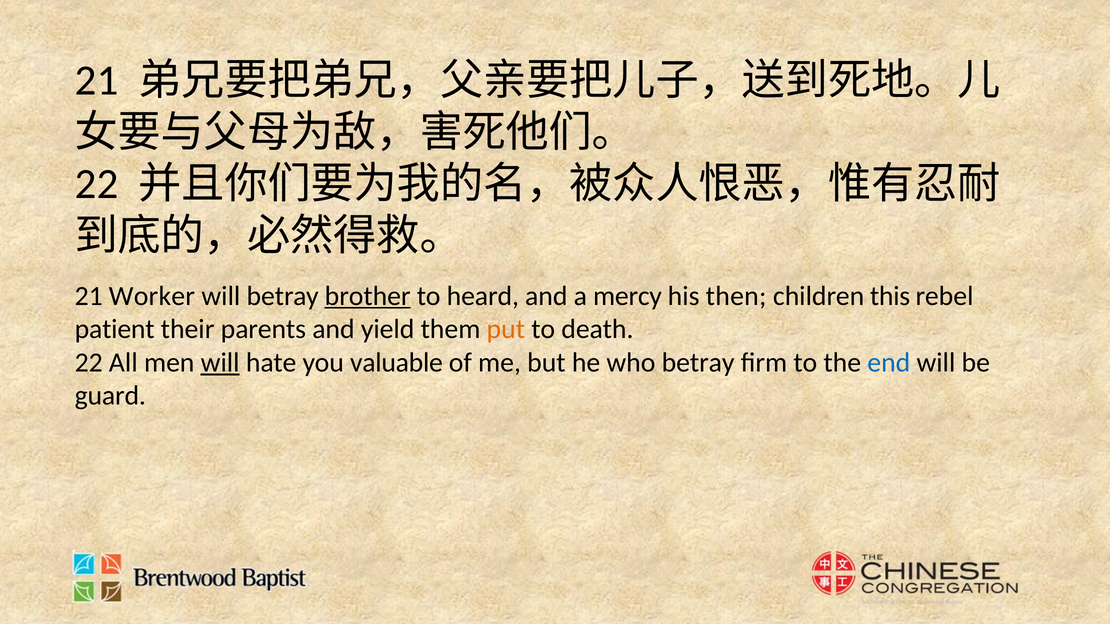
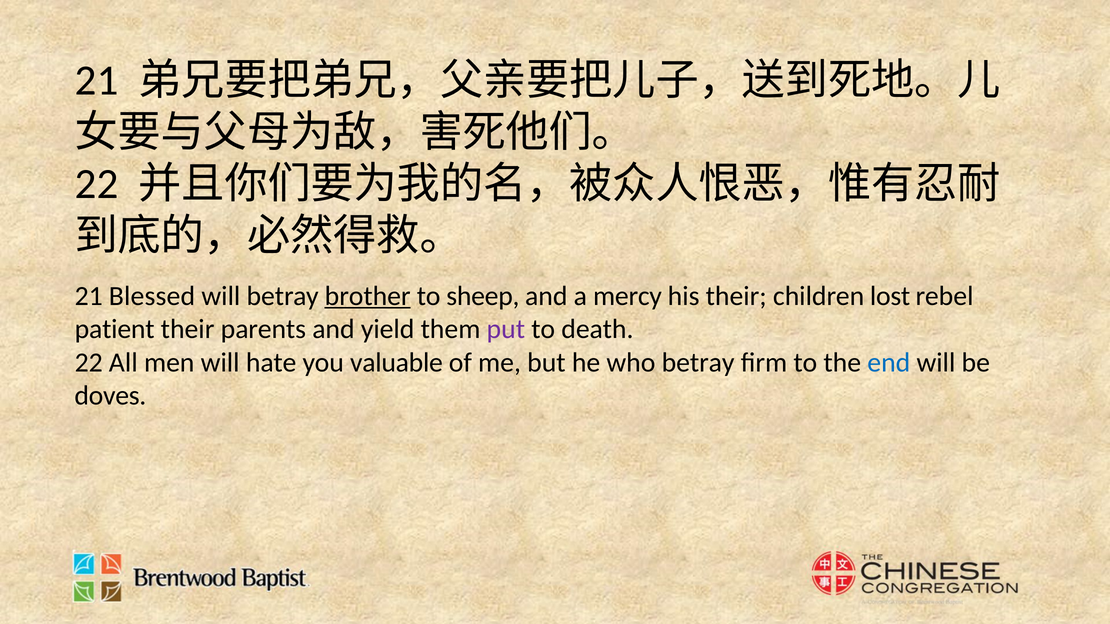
Worker: Worker -> Blessed
heard: heard -> sheep
his then: then -> their
this: this -> lost
put colour: orange -> purple
will at (220, 363) underline: present -> none
guard: guard -> doves
